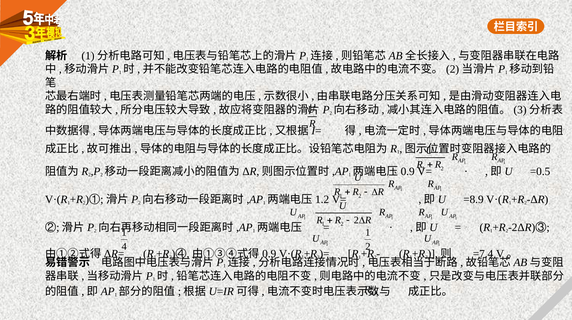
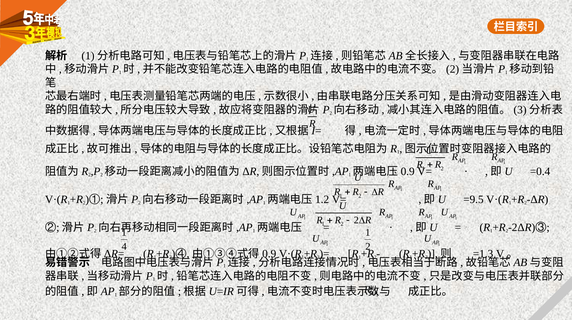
=0.5: =0.5 -> =0.4
=8.9: =8.9 -> =9.5
=7.4: =7.4 -> =1.3
